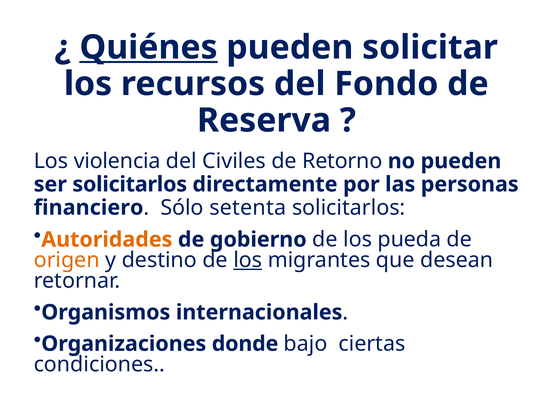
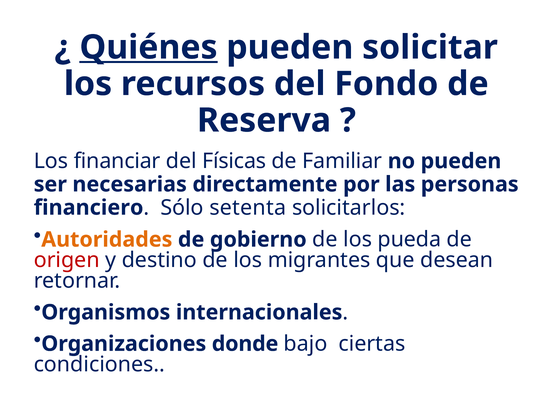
violencia: violencia -> financiar
Civiles: Civiles -> Físicas
Retorno: Retorno -> Familiar
ser solicitarlos: solicitarlos -> necesarias
origen colour: orange -> red
los at (248, 260) underline: present -> none
